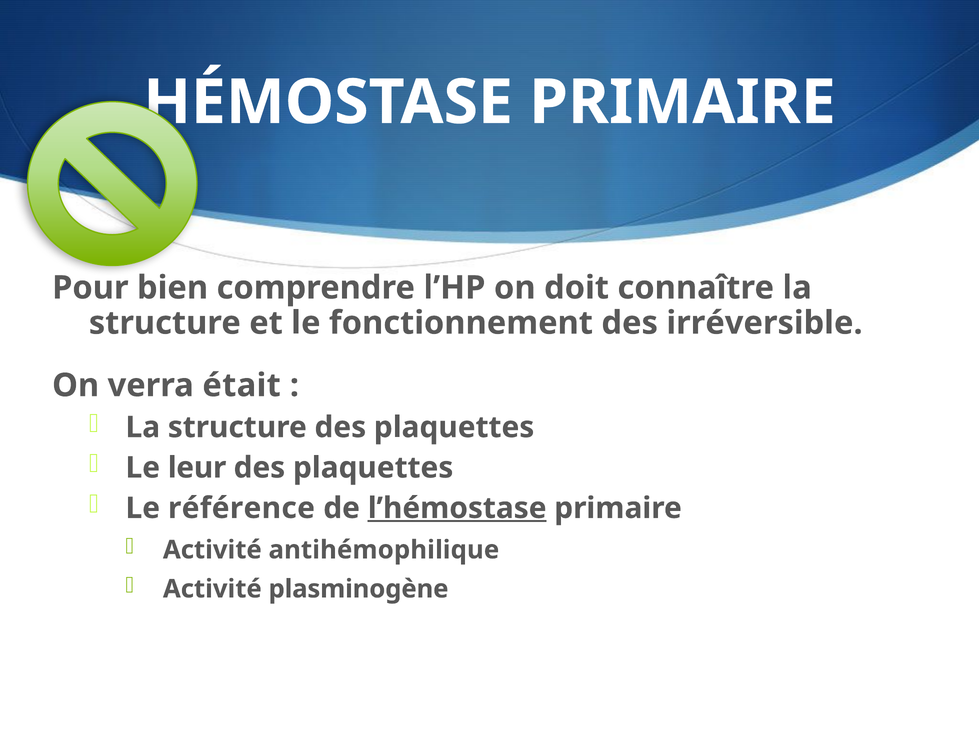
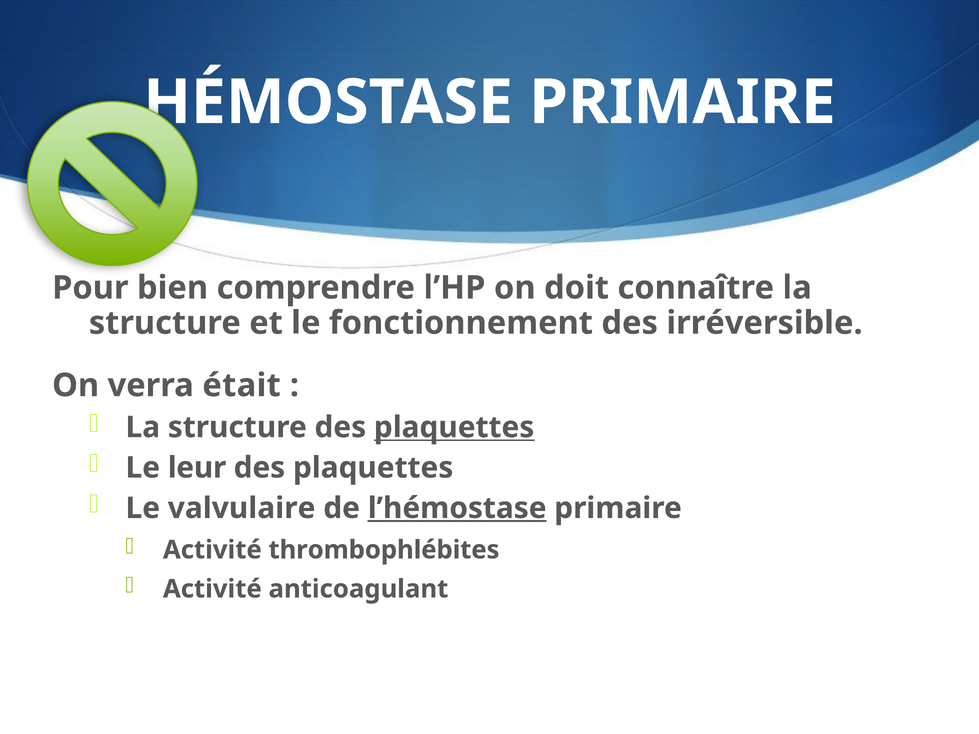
plaquettes at (454, 427) underline: none -> present
référence: référence -> valvulaire
antihémophilique: antihémophilique -> thrombophlébites
plasminogène: plasminogène -> anticoagulant
